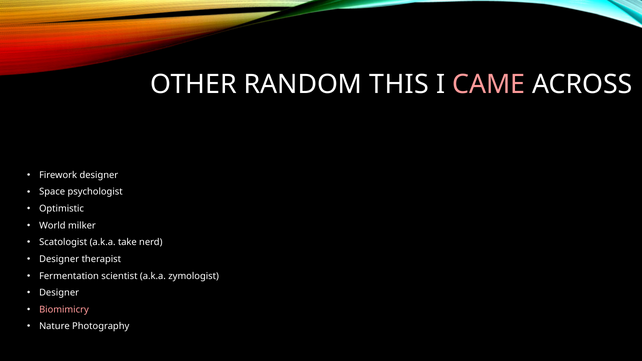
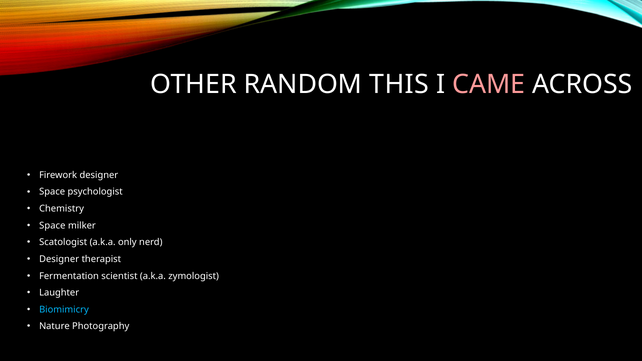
Optimistic: Optimistic -> Chemistry
World at (52, 226): World -> Space
take: take -> only
Designer at (59, 293): Designer -> Laughter
Biomimicry colour: pink -> light blue
